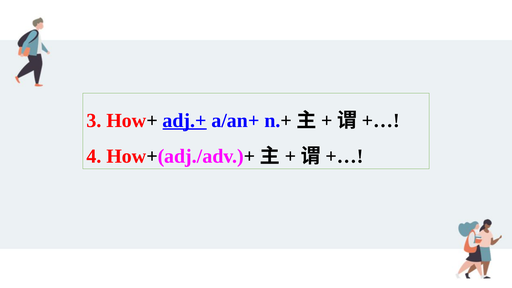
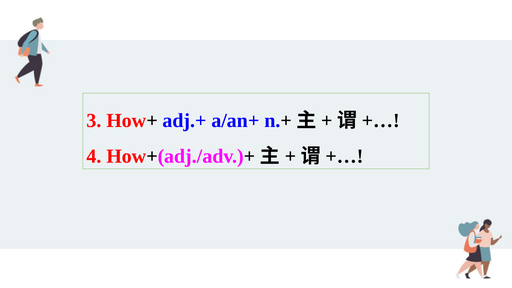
adj.+ underline: present -> none
